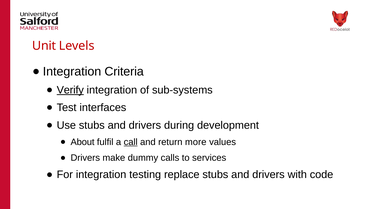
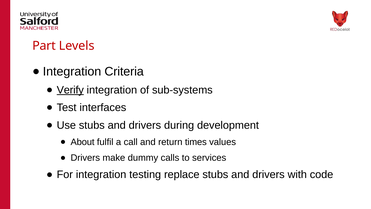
Unit: Unit -> Part
call underline: present -> none
more: more -> times
